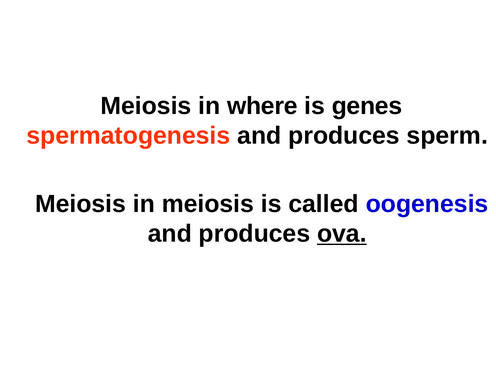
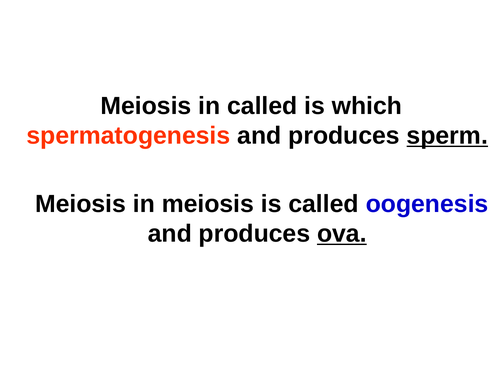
in where: where -> called
genes: genes -> which
sperm underline: none -> present
